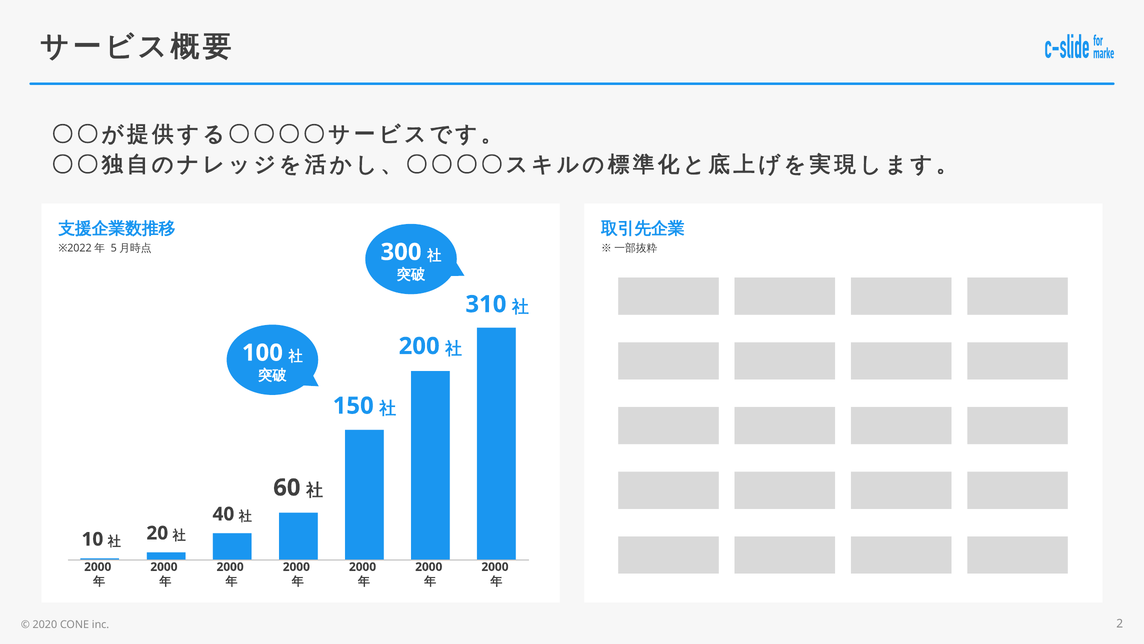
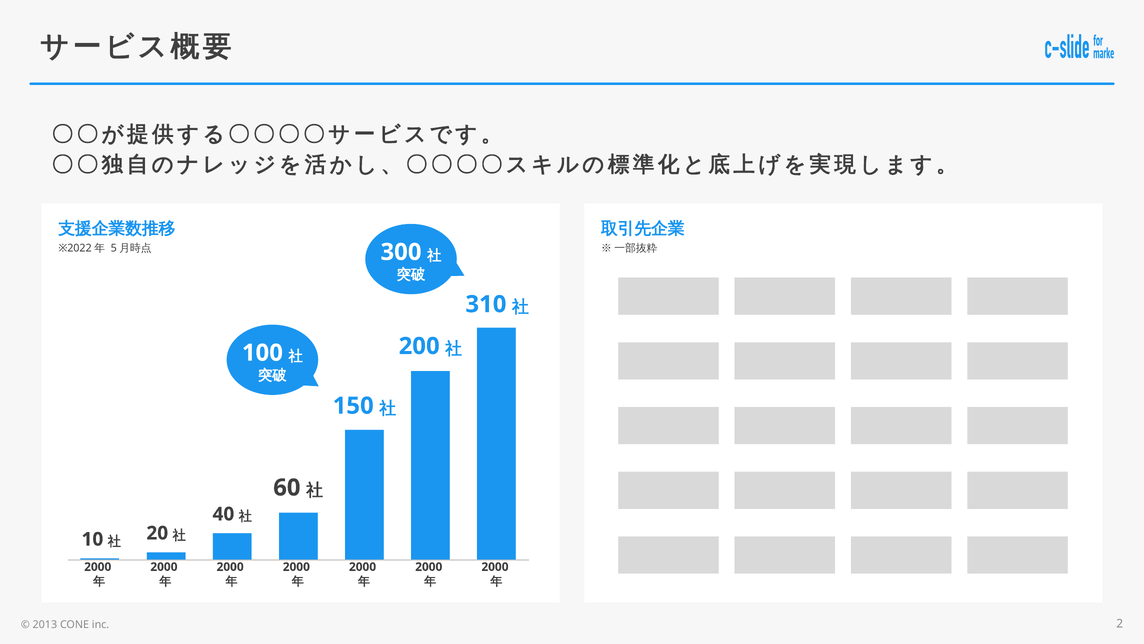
2020: 2020 -> 2013
